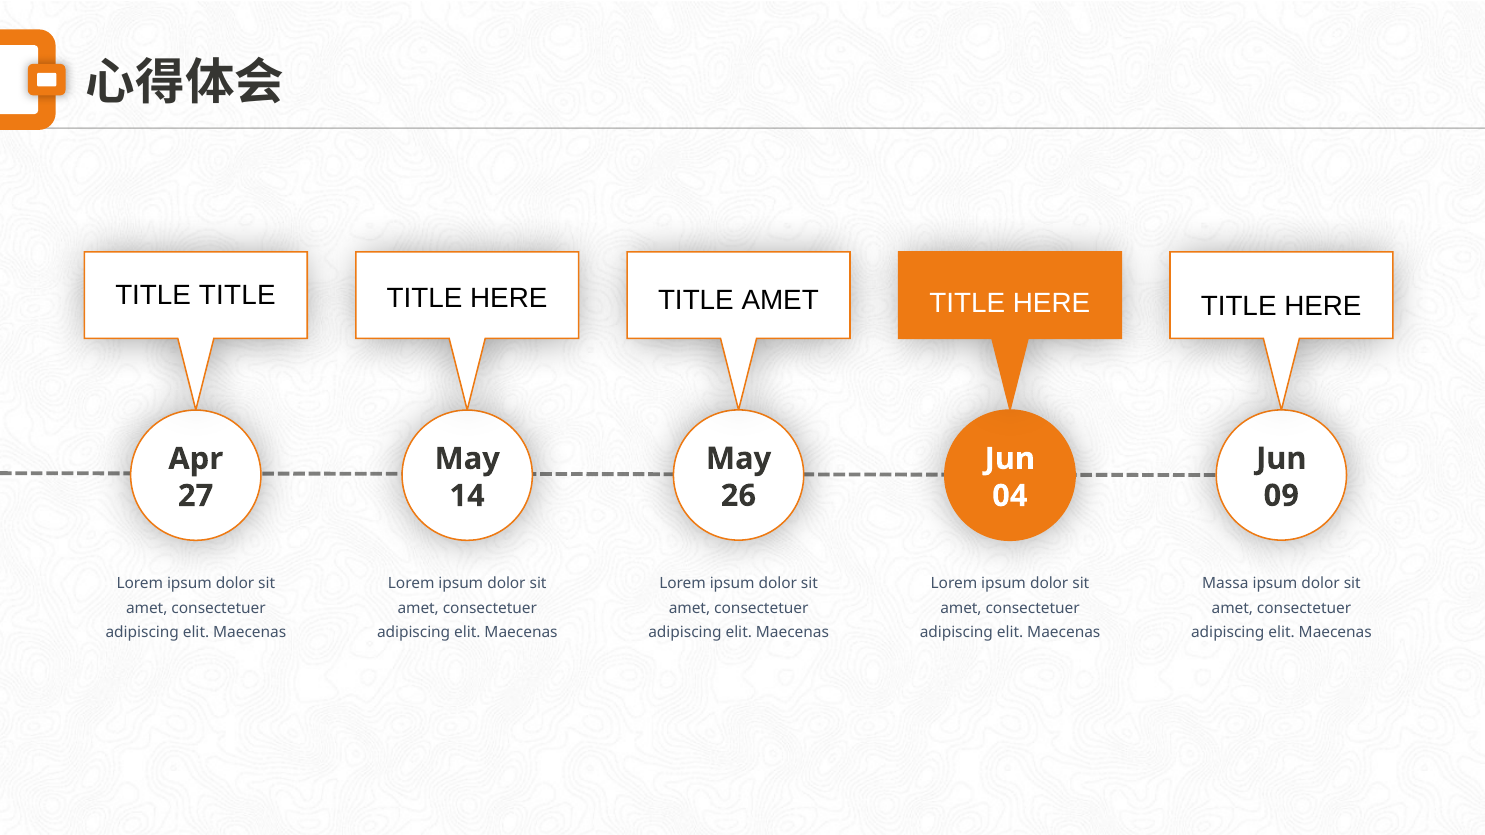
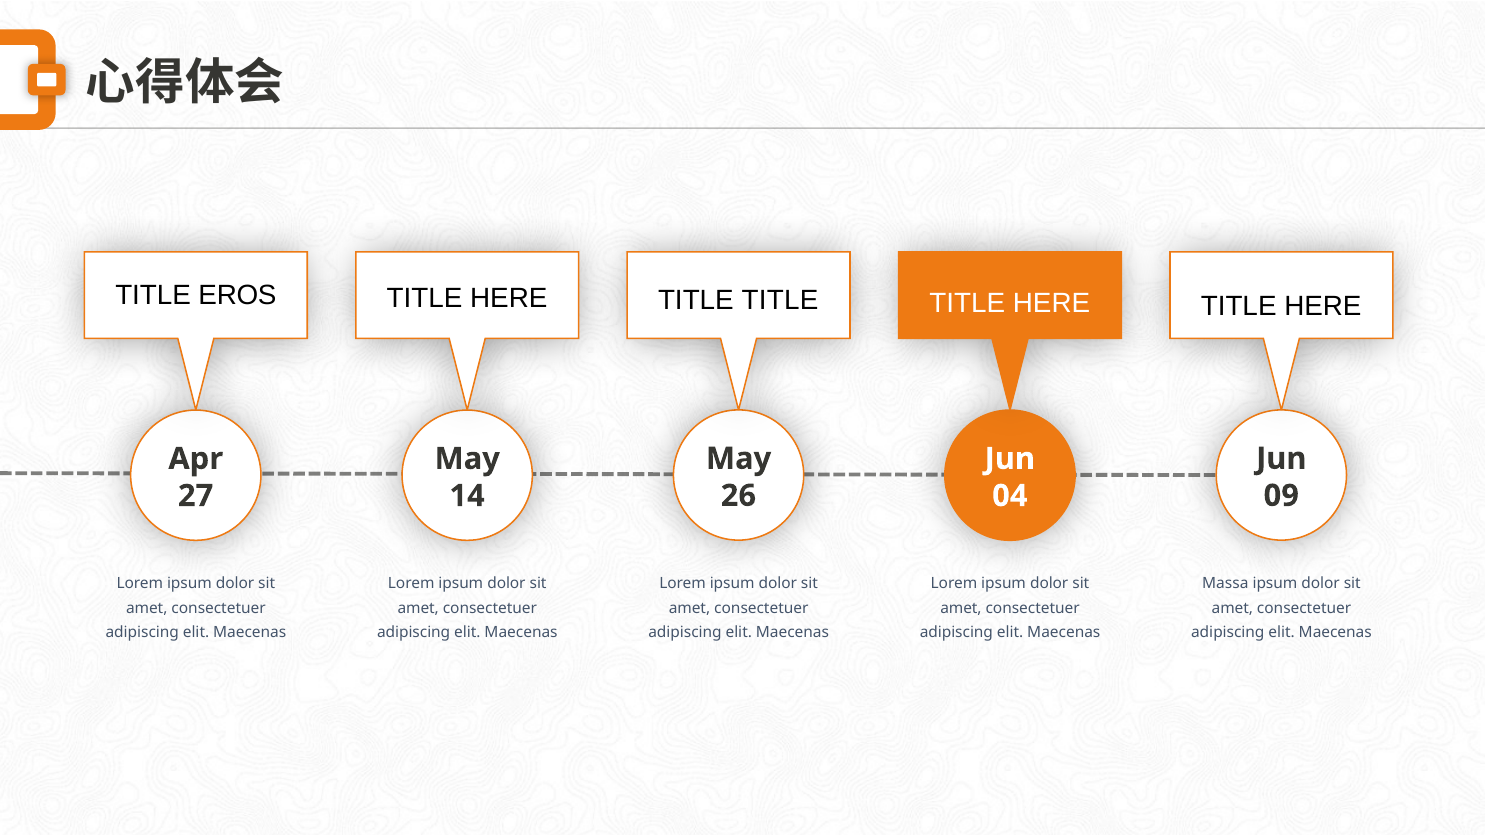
TITLE at (237, 296): TITLE -> EROS
HERE TITLE AMET: AMET -> TITLE
